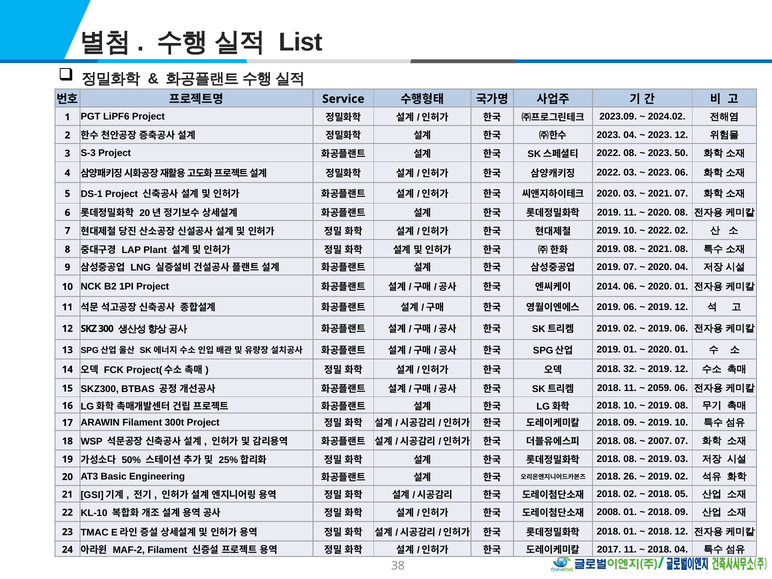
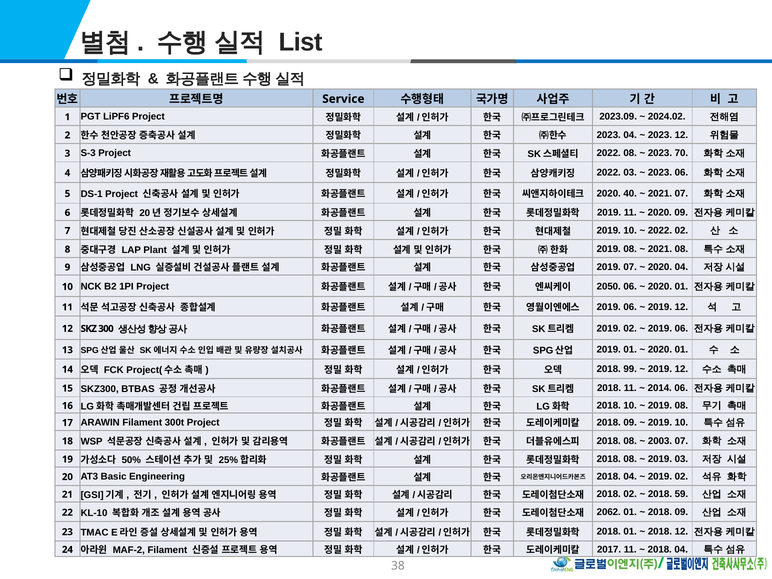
50: 50 -> 70
2020 03: 03 -> 40
2020 08: 08 -> 09
2014: 2014 -> 2050
32: 32 -> 99
2059: 2059 -> 2014
2007: 2007 -> 2003
26 at (630, 477): 26 -> 04
05: 05 -> 59
2008: 2008 -> 2062
